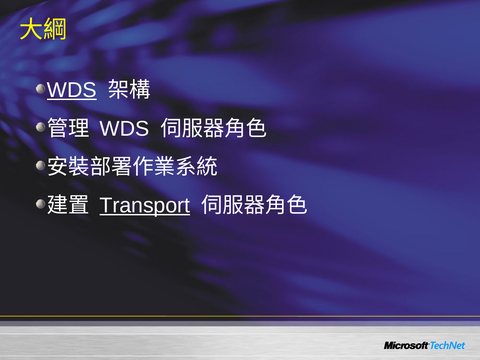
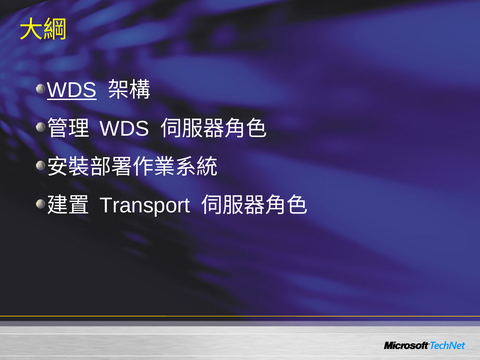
Transport underline: present -> none
